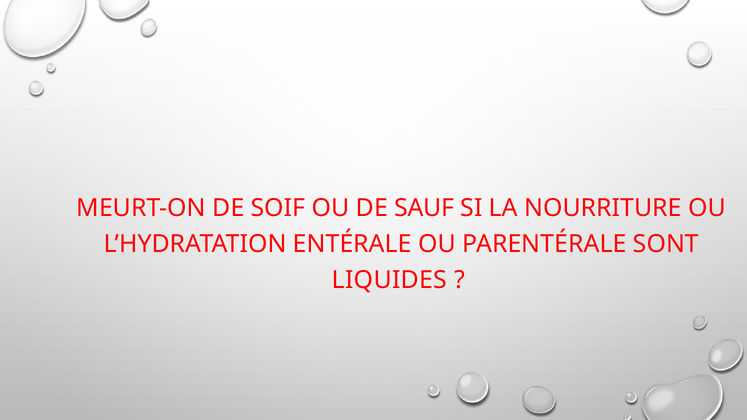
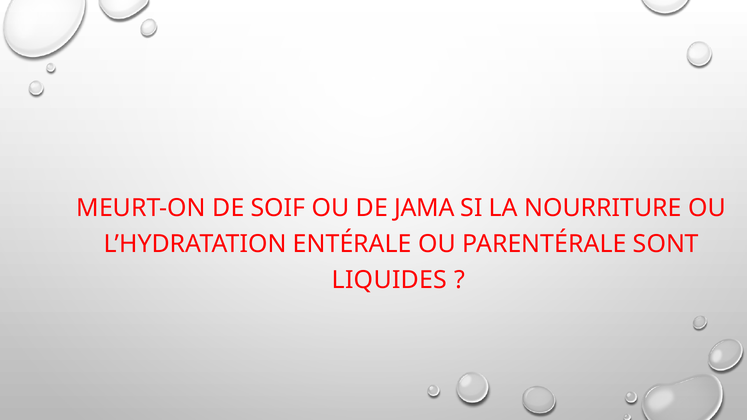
SAUF: SAUF -> JAMA
